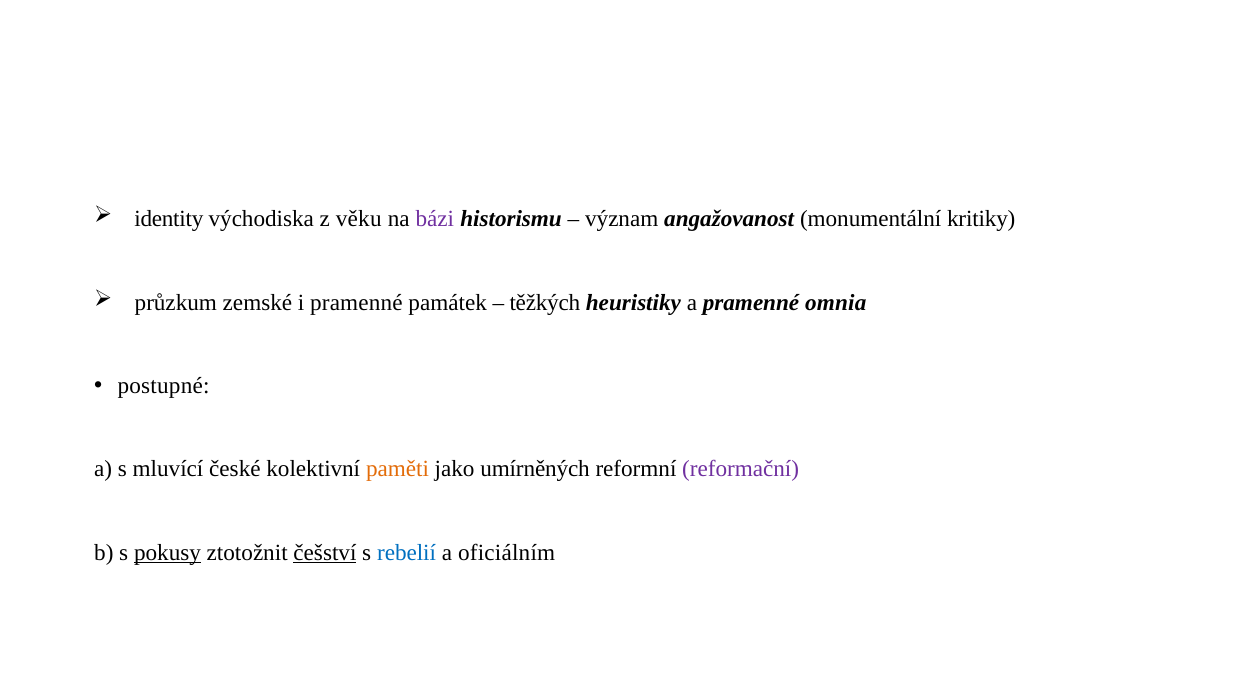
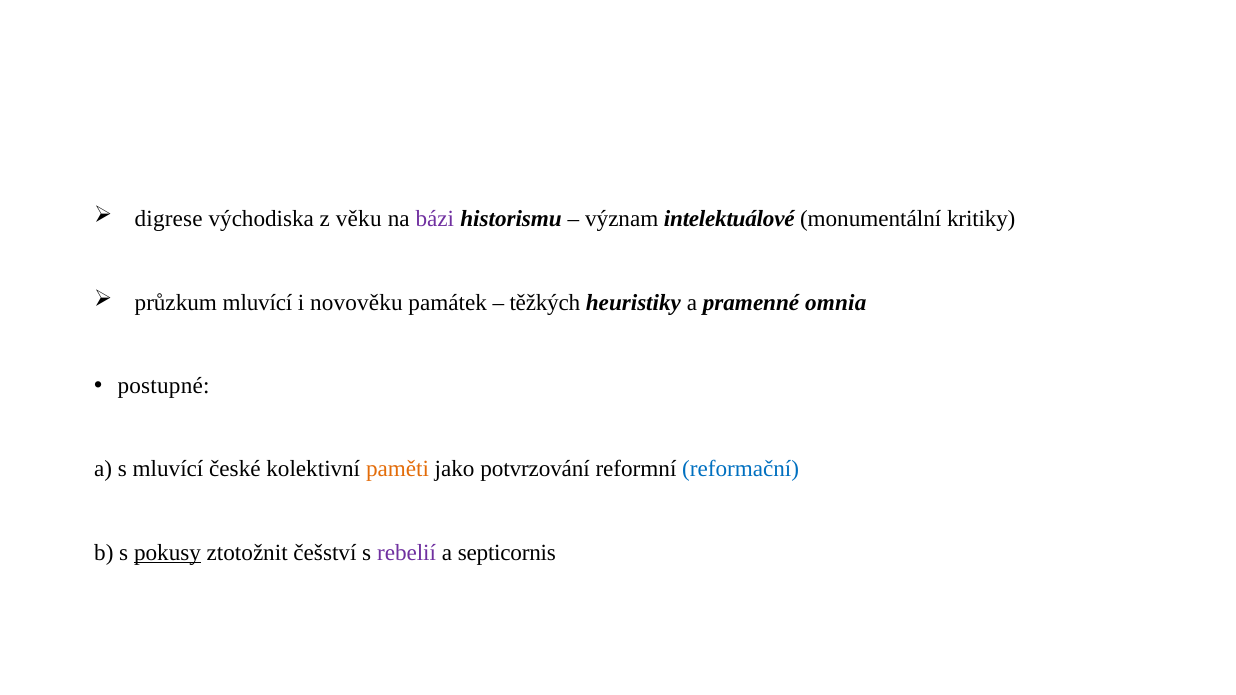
identity: identity -> digrese
angažovanost: angažovanost -> intelektuálové
průzkum zemské: zemské -> mluvící
i pramenné: pramenné -> novověku
umírněných: umírněných -> potvrzování
reformační colour: purple -> blue
češství underline: present -> none
rebelií colour: blue -> purple
oficiálním: oficiálním -> septicornis
